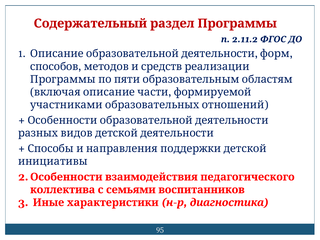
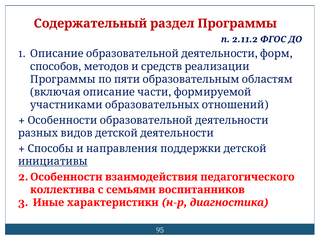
инициативы underline: none -> present
